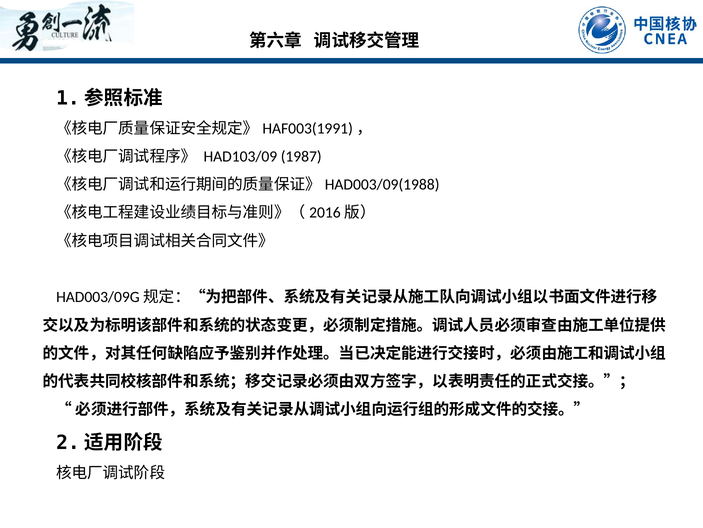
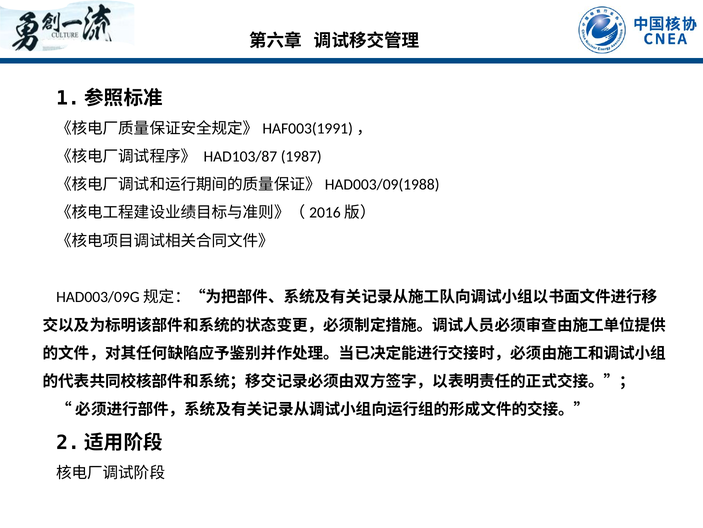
HAD103/09: HAD103/09 -> HAD103/87
